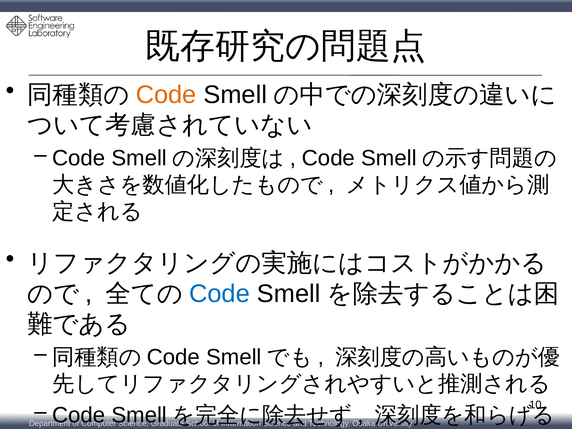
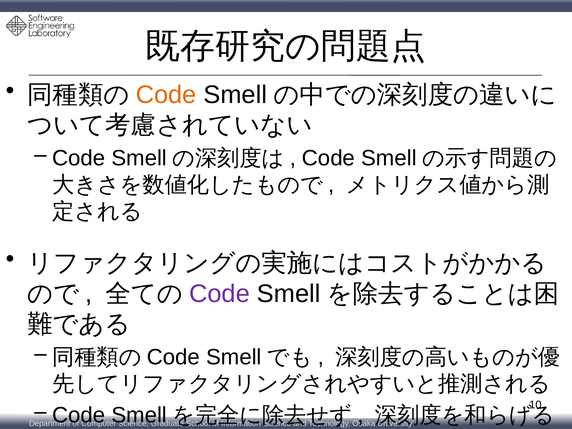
Code at (220, 294) colour: blue -> purple
